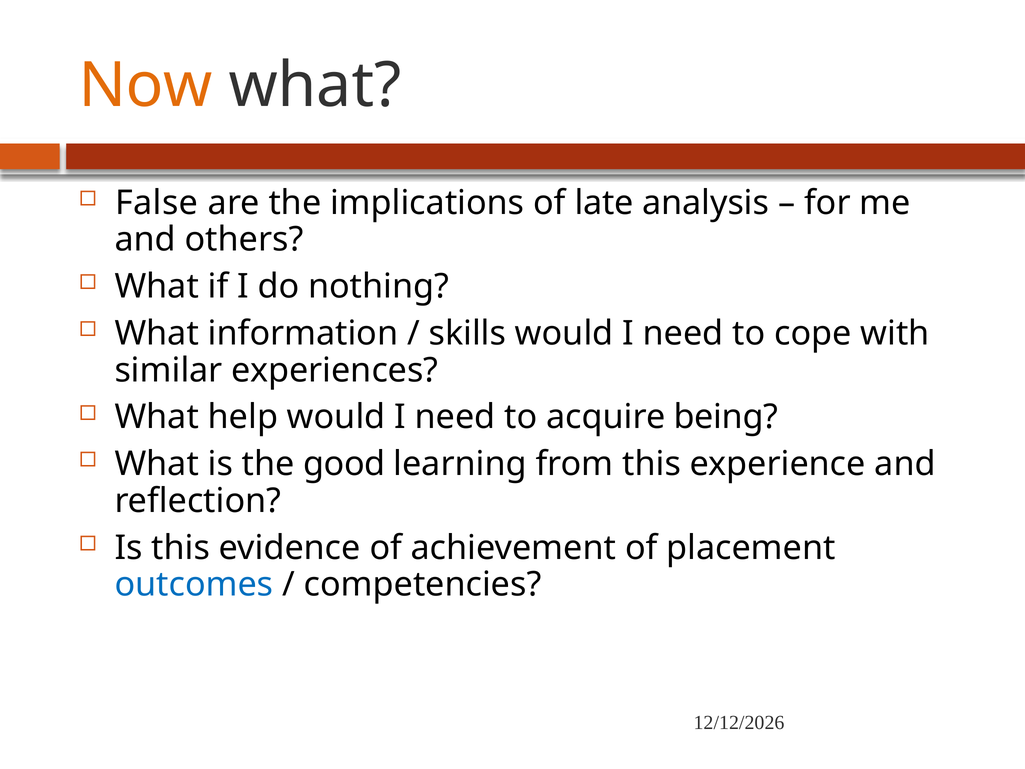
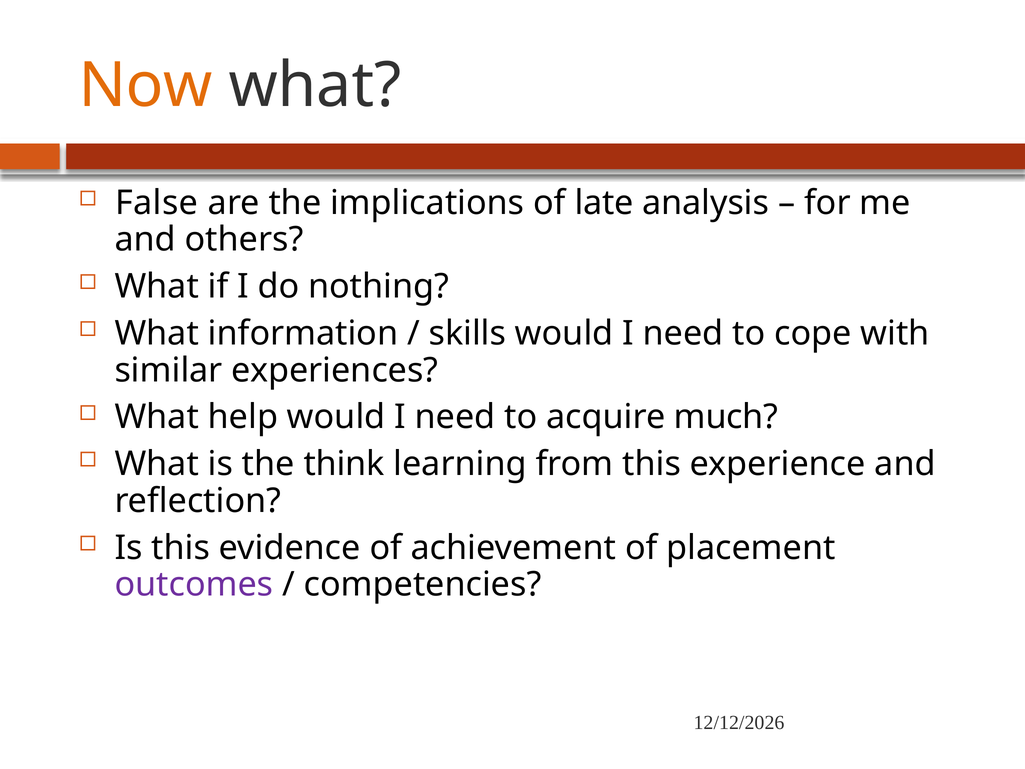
being: being -> much
good: good -> think
outcomes colour: blue -> purple
